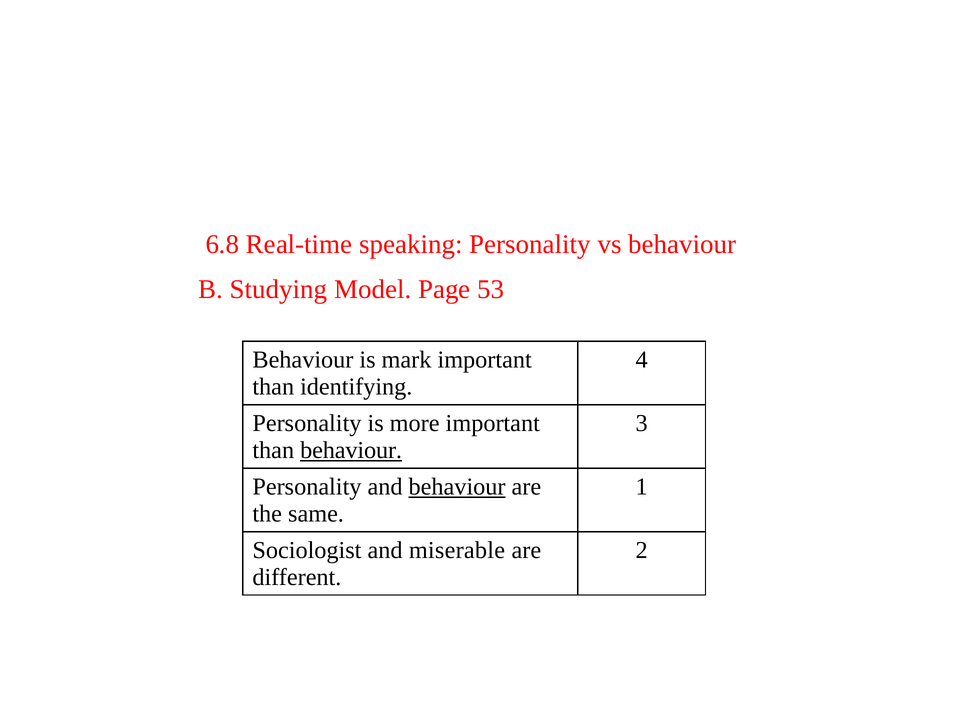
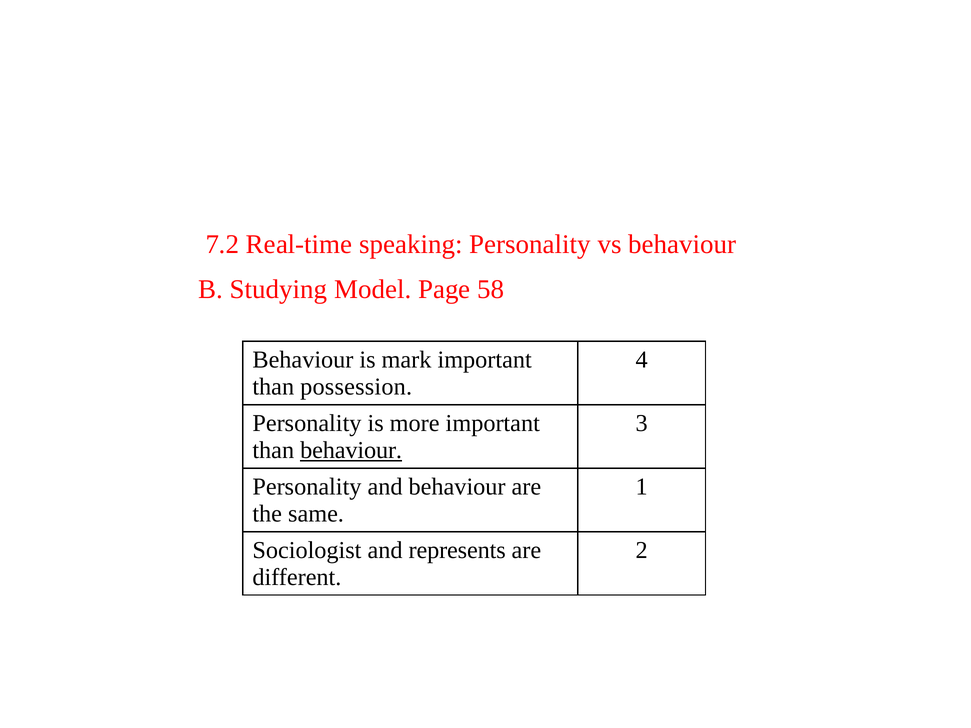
6.8: 6.8 -> 7.2
53: 53 -> 58
identifying: identifying -> possession
behaviour at (457, 487) underline: present -> none
miserable: miserable -> represents
